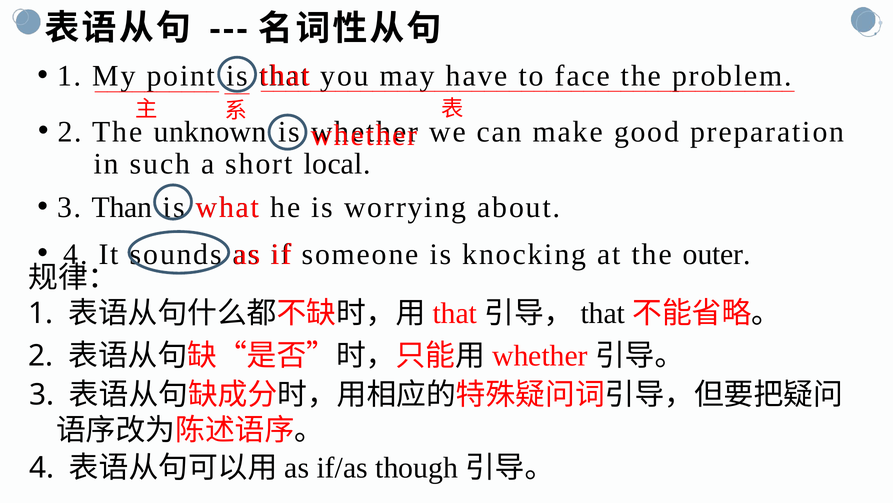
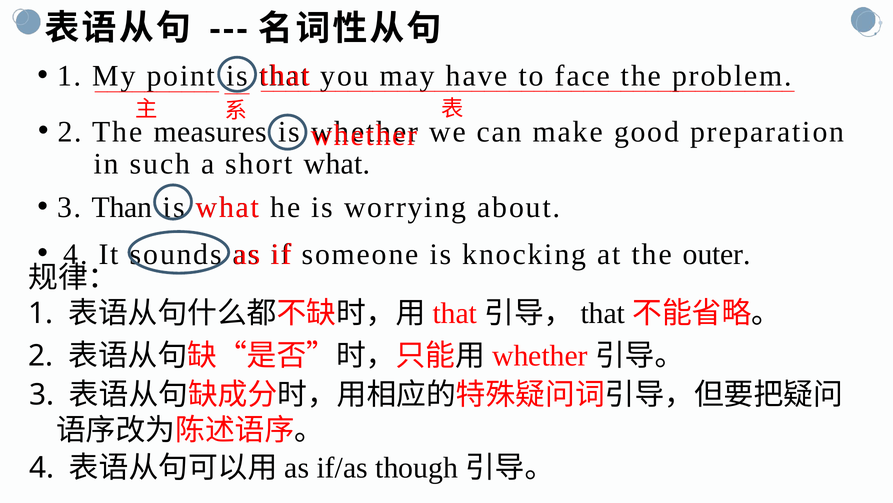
unknown: unknown -> measures
short local: local -> what
